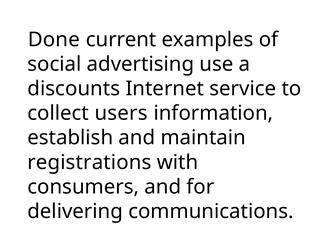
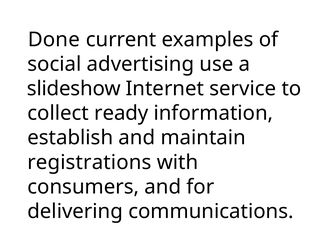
discounts: discounts -> slideshow
users: users -> ready
